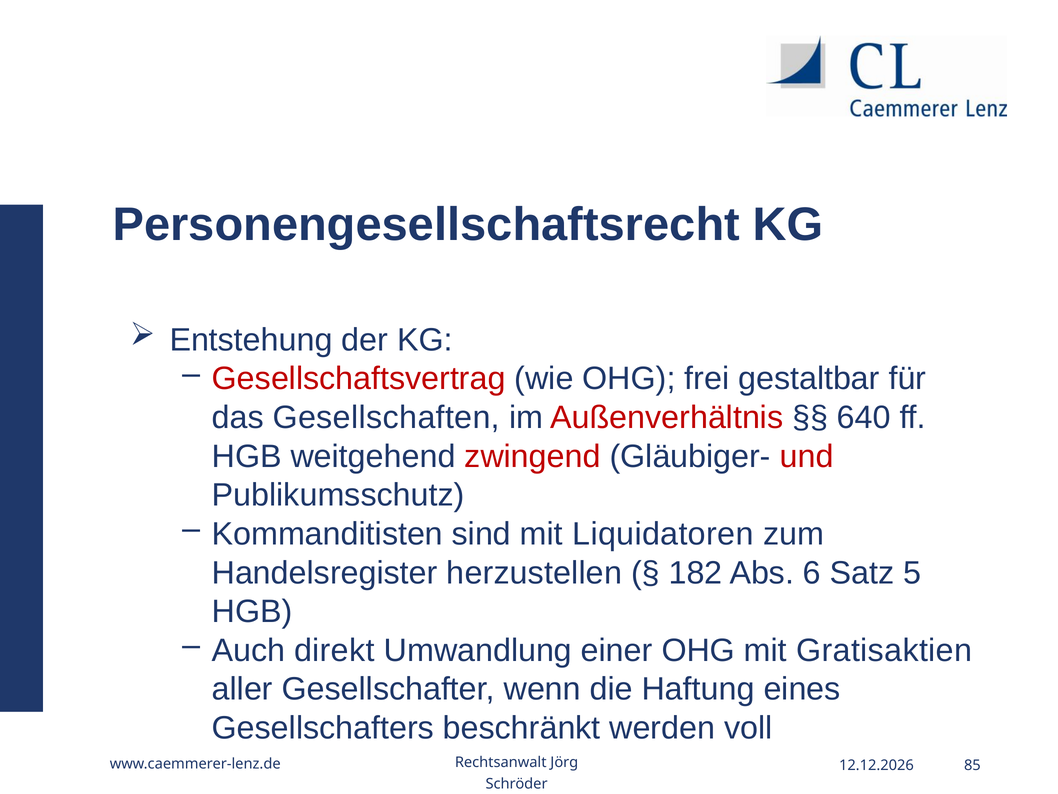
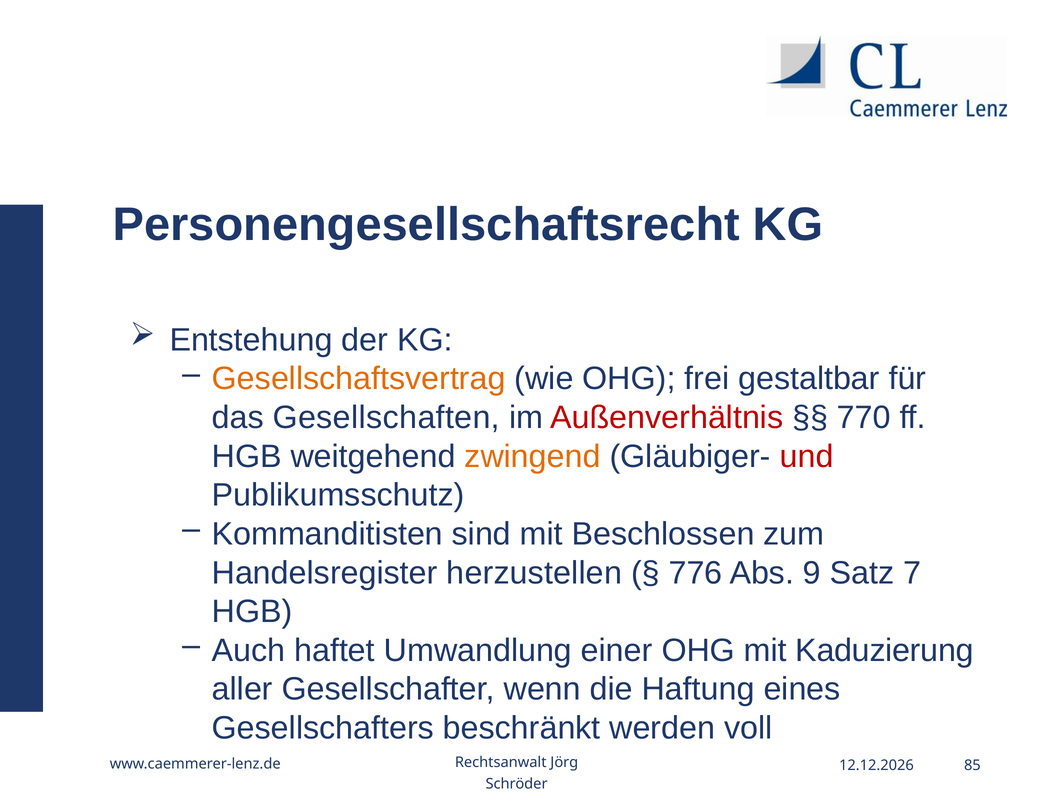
Gesellschaftsvertrag colour: red -> orange
640: 640 -> 770
zwingend colour: red -> orange
Liquidatoren: Liquidatoren -> Beschlossen
182: 182 -> 776
6: 6 -> 9
5: 5 -> 7
direkt: direkt -> haftet
Gratisaktien: Gratisaktien -> Kaduzierung
